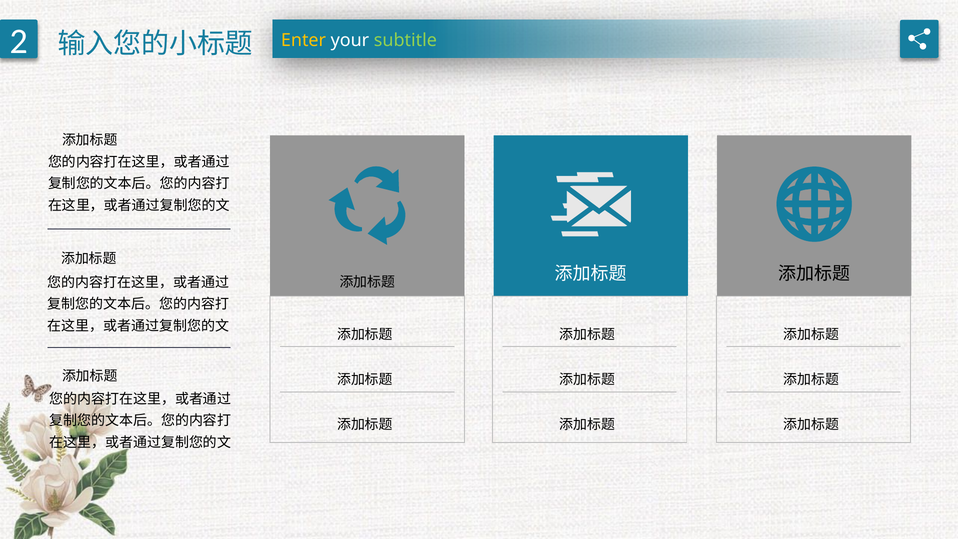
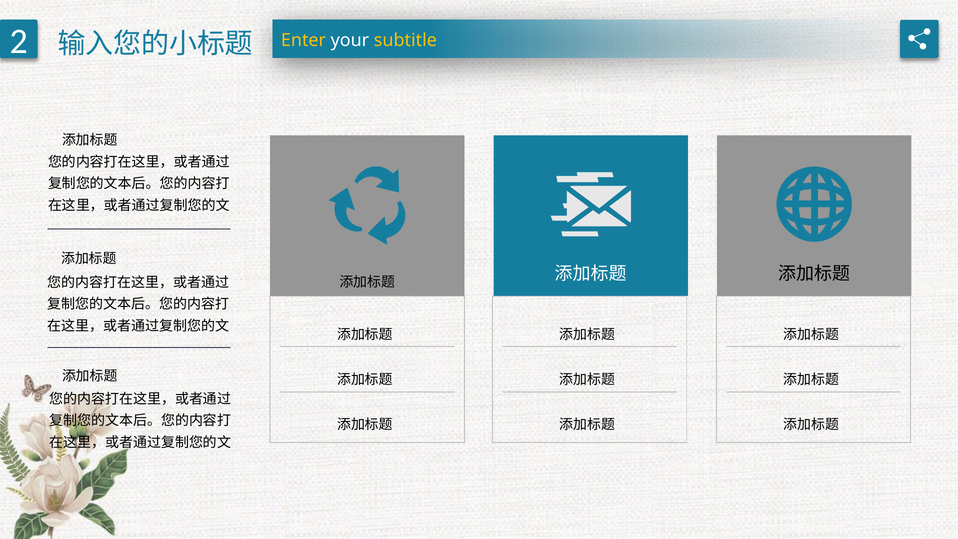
subtitle colour: light green -> yellow
